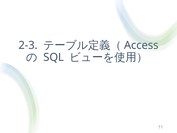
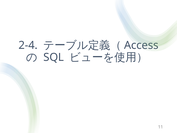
2-3: 2-3 -> 2-4
